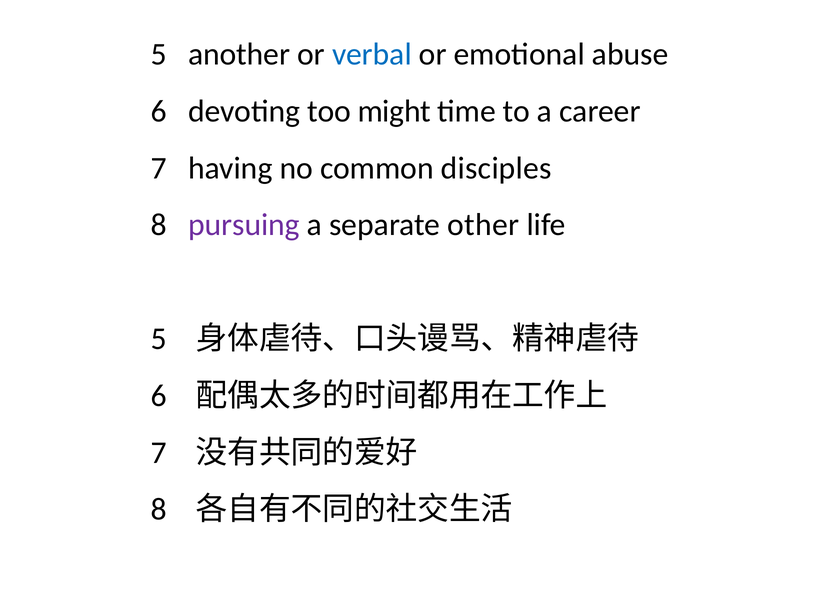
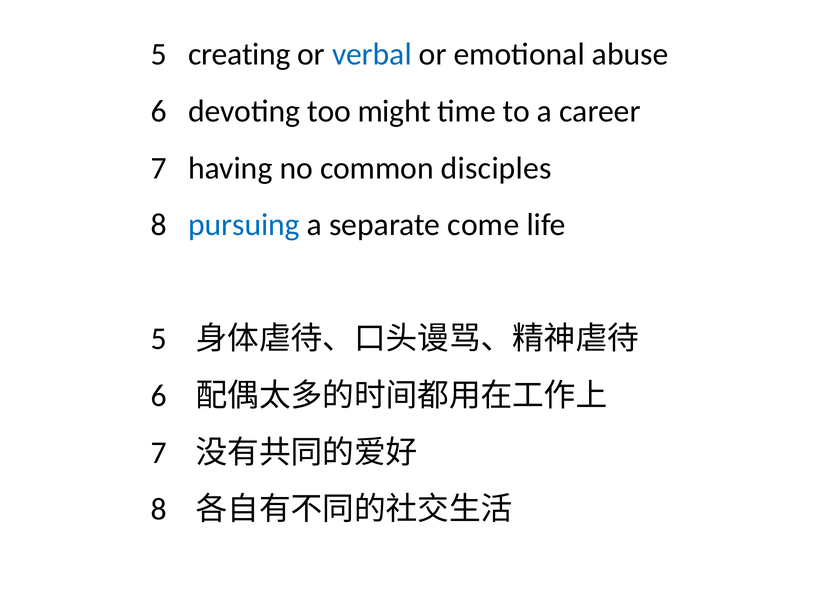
another: another -> creating
pursuing colour: purple -> blue
other: other -> come
